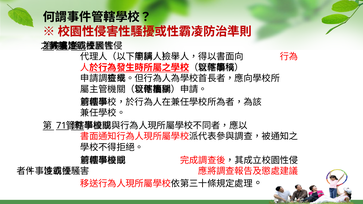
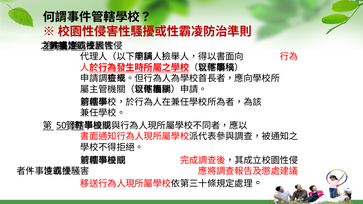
71: 71 -> 50
